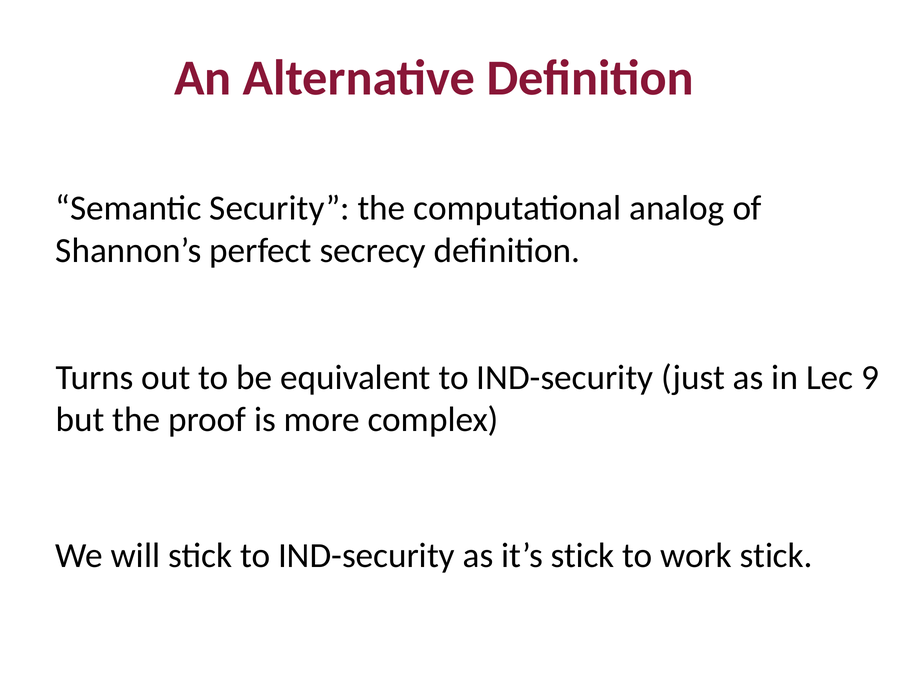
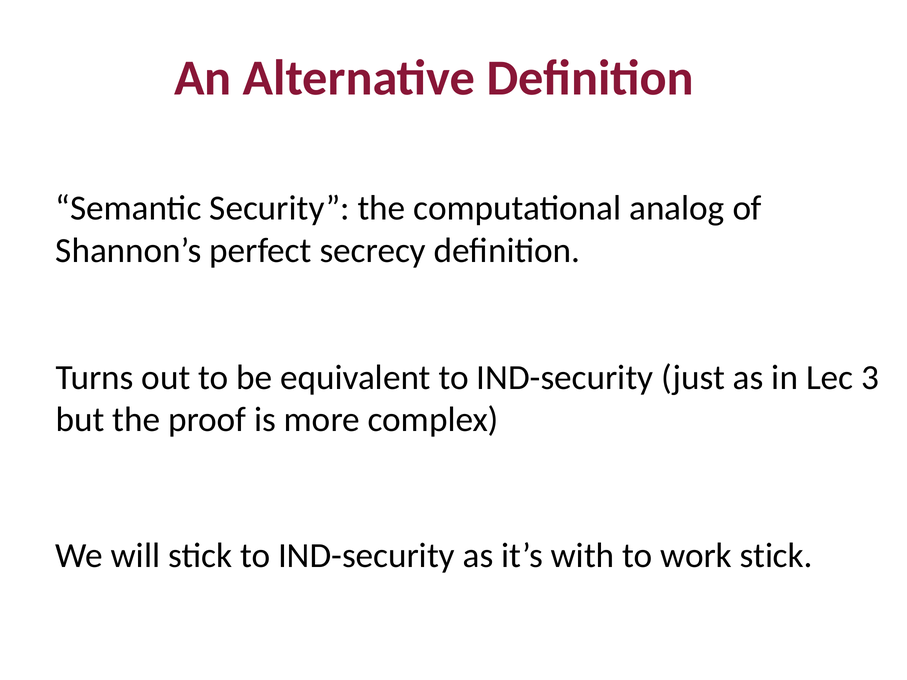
9: 9 -> 3
it’s stick: stick -> with
